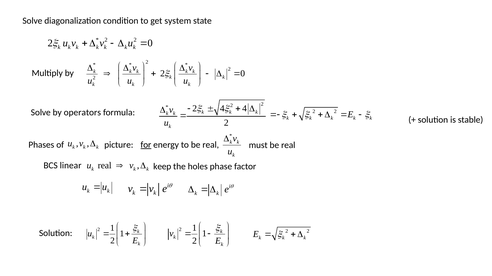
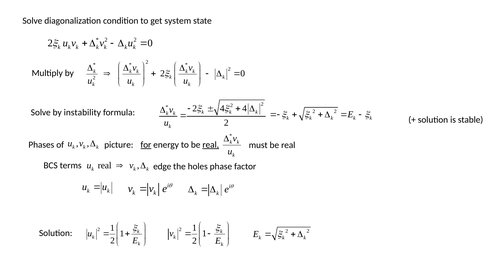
operators: operators -> instability
real at (211, 145) underline: none -> present
linear: linear -> terms
keep: keep -> edge
